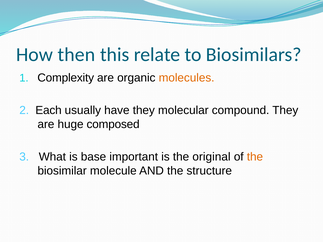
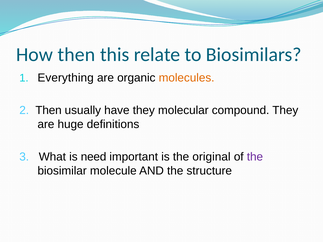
Complexity: Complexity -> Everything
2 Each: Each -> Then
composed: composed -> definitions
base: base -> need
the at (255, 157) colour: orange -> purple
